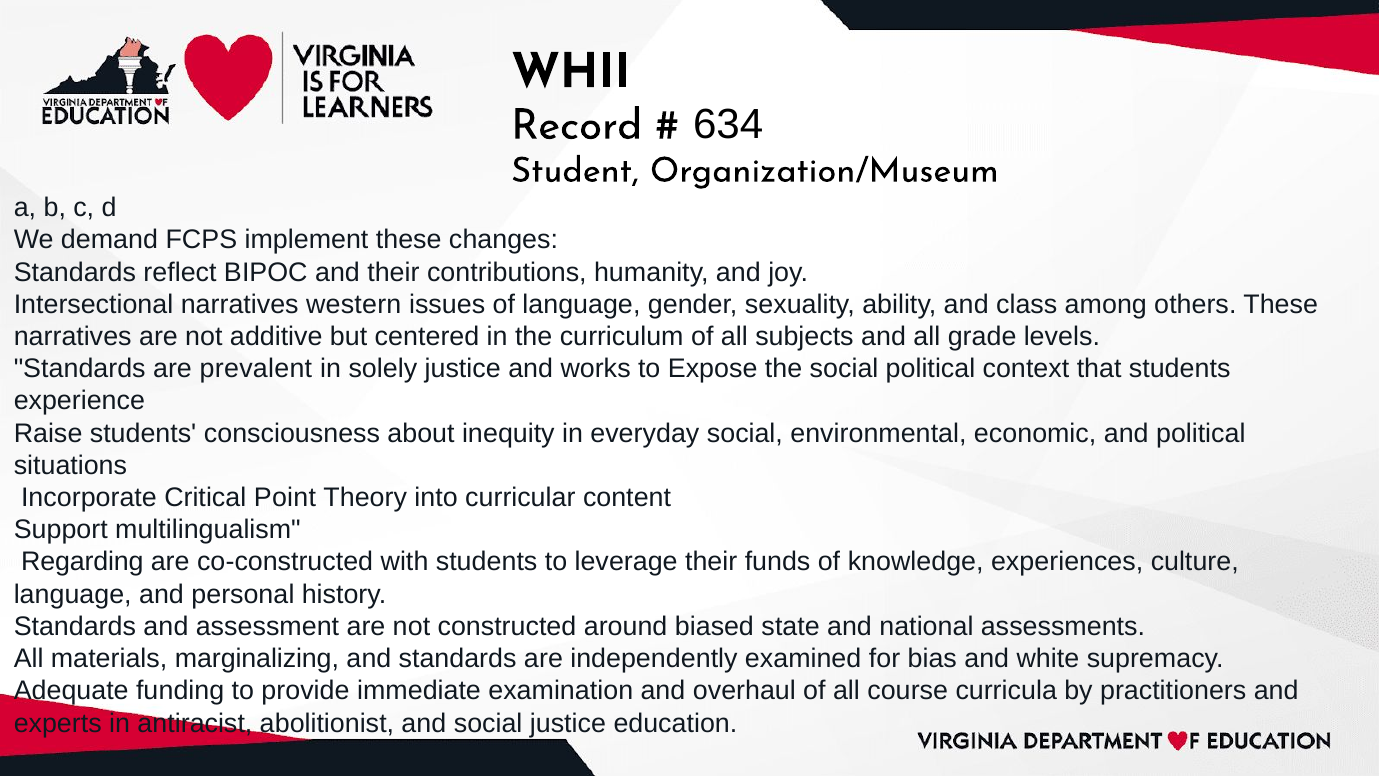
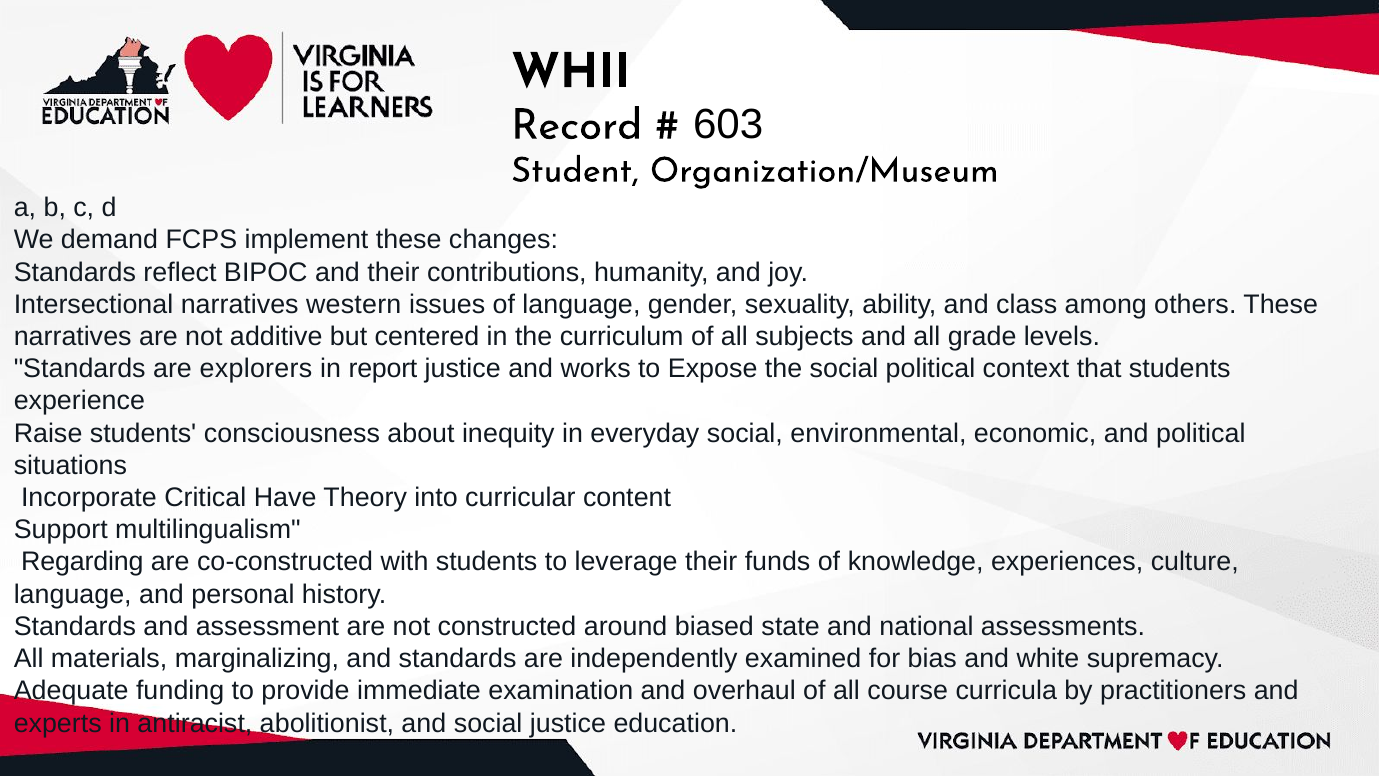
634: 634 -> 603
prevalent: prevalent -> explorers
solely: solely -> report
Point: Point -> Have
